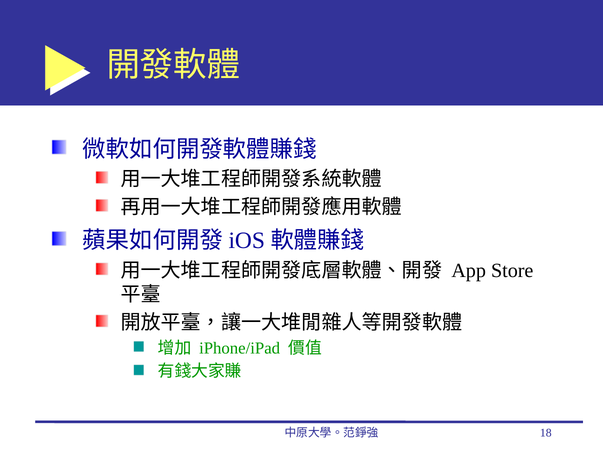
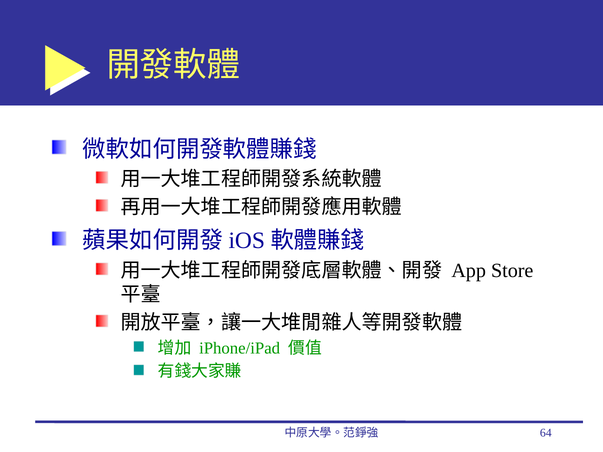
18: 18 -> 64
